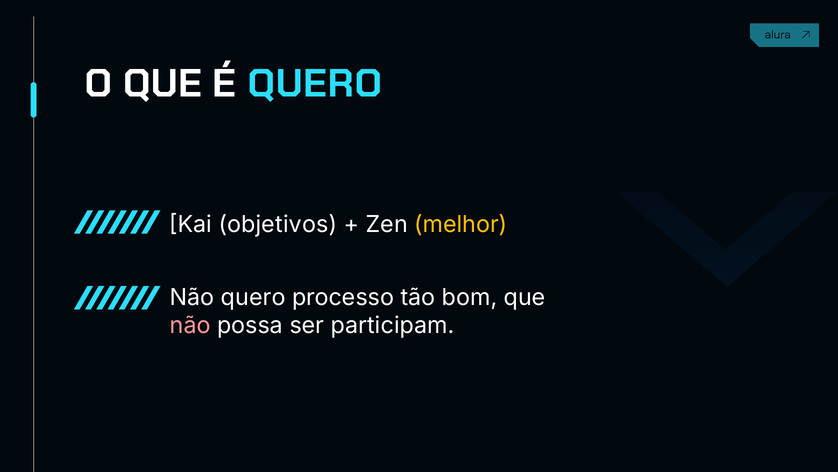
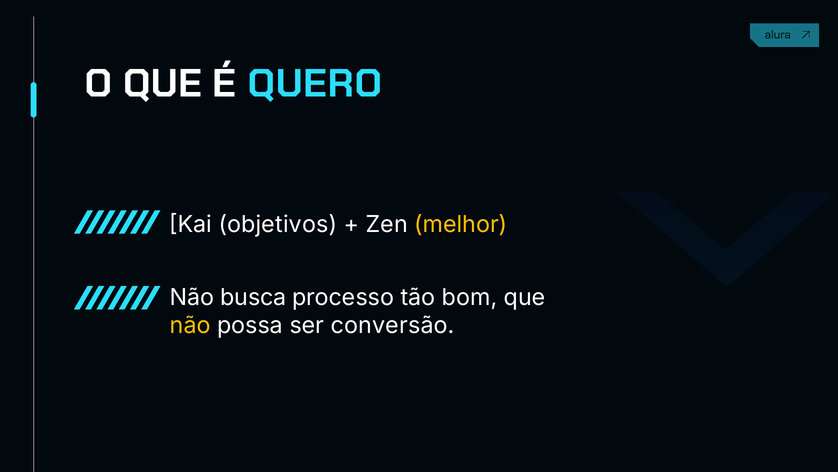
Não quero: quero -> busca
não at (190, 325) colour: pink -> yellow
participam: participam -> conversão
